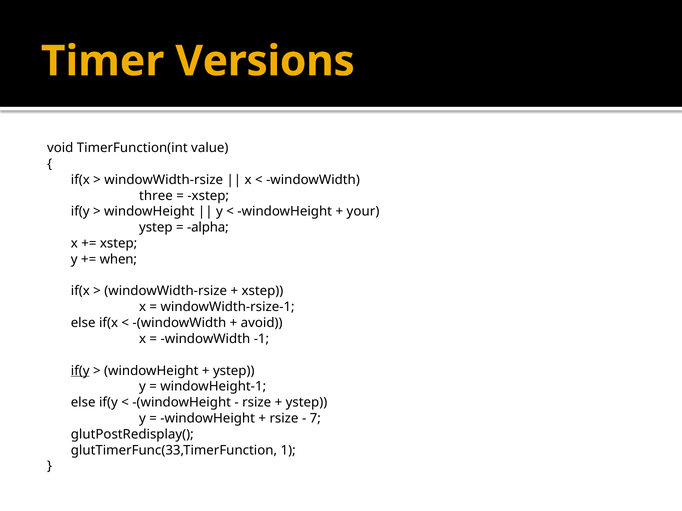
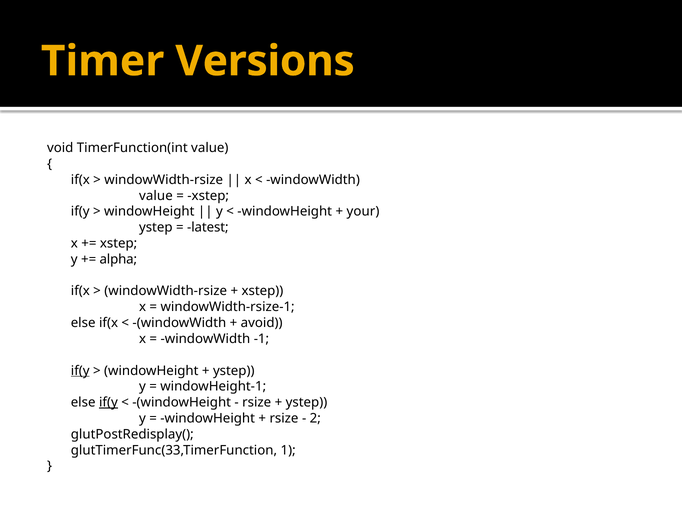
three at (156, 196): three -> value
alpha: alpha -> latest
when: when -> alpha
if(y at (108, 403) underline: none -> present
7: 7 -> 2
